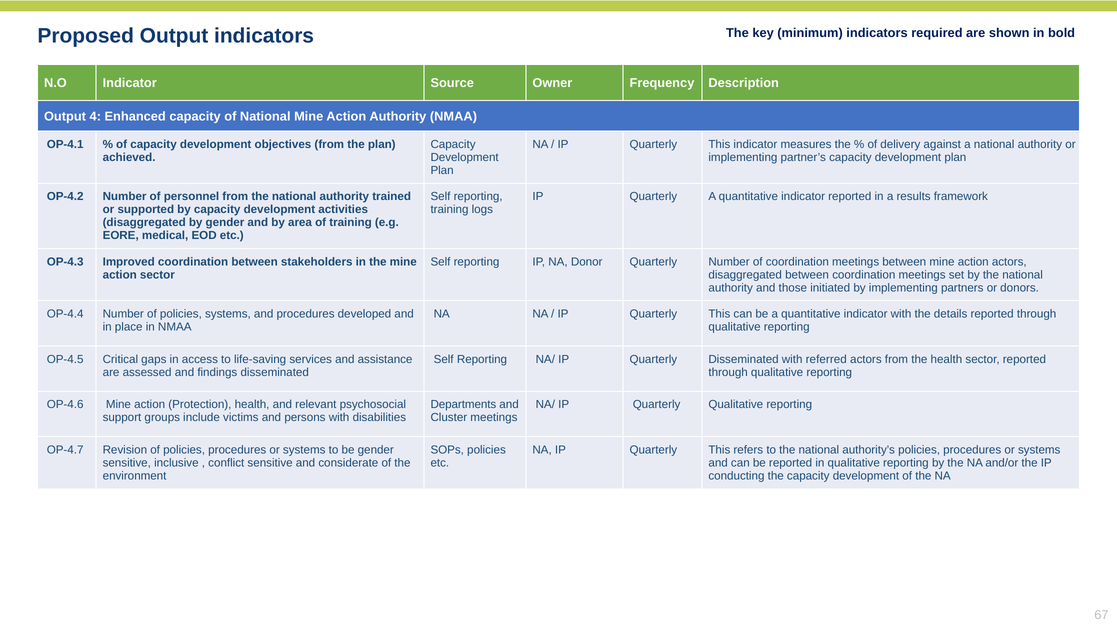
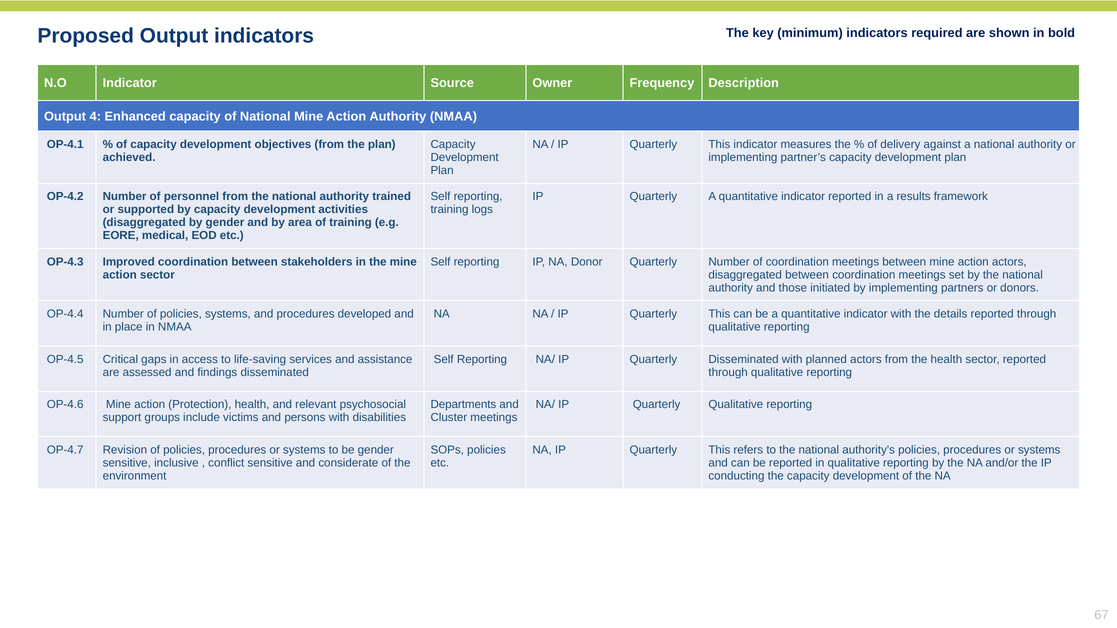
referred: referred -> planned
